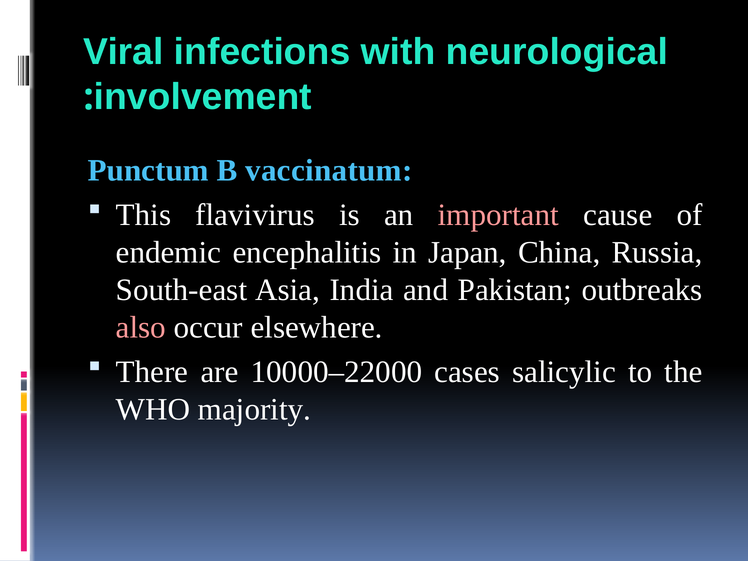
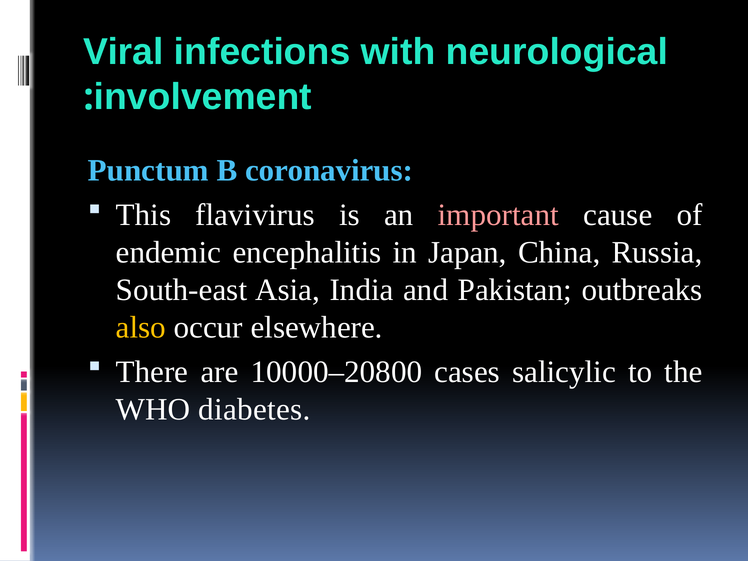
vaccinatum: vaccinatum -> coronavirus
also colour: pink -> yellow
10000–22000: 10000–22000 -> 10000–20800
majority: majority -> diabetes
